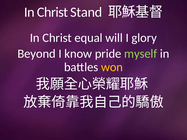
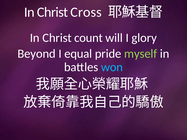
Stand: Stand -> Cross
equal: equal -> count
know: know -> equal
won colour: yellow -> light blue
